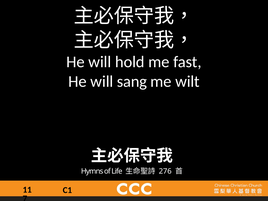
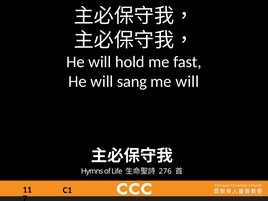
me wilt: wilt -> will
